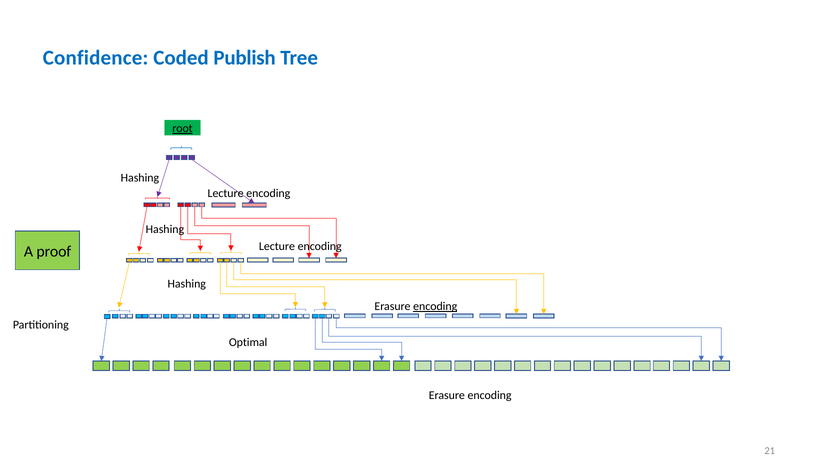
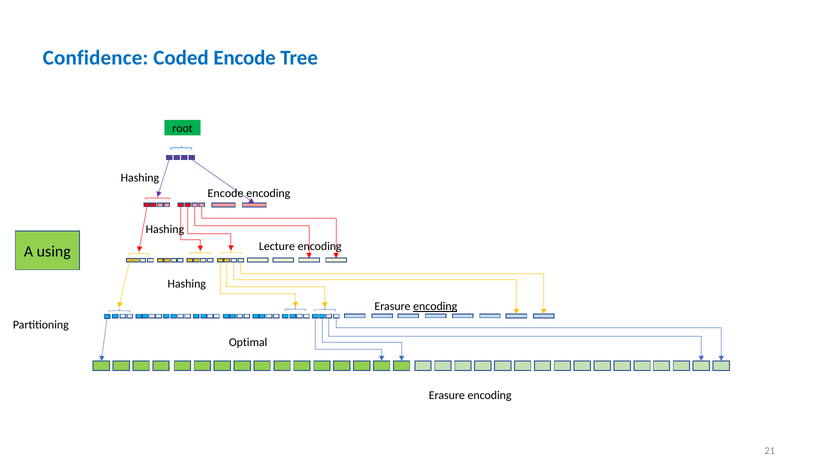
Coded Publish: Publish -> Encode
root underline: present -> none
Lecture at (226, 194): Lecture -> Encode
proof: proof -> using
